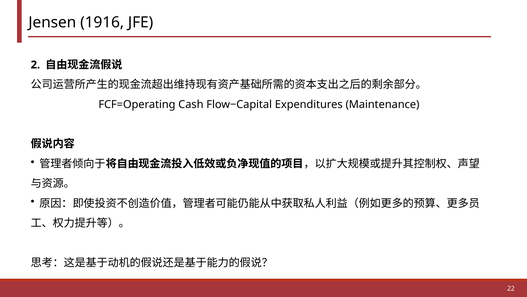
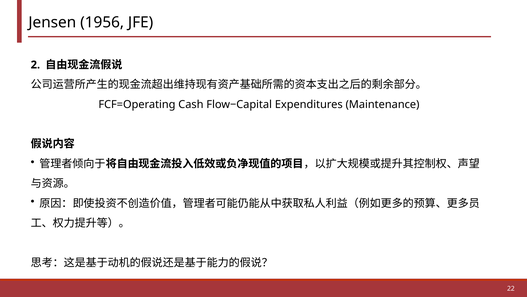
1916: 1916 -> 1956
